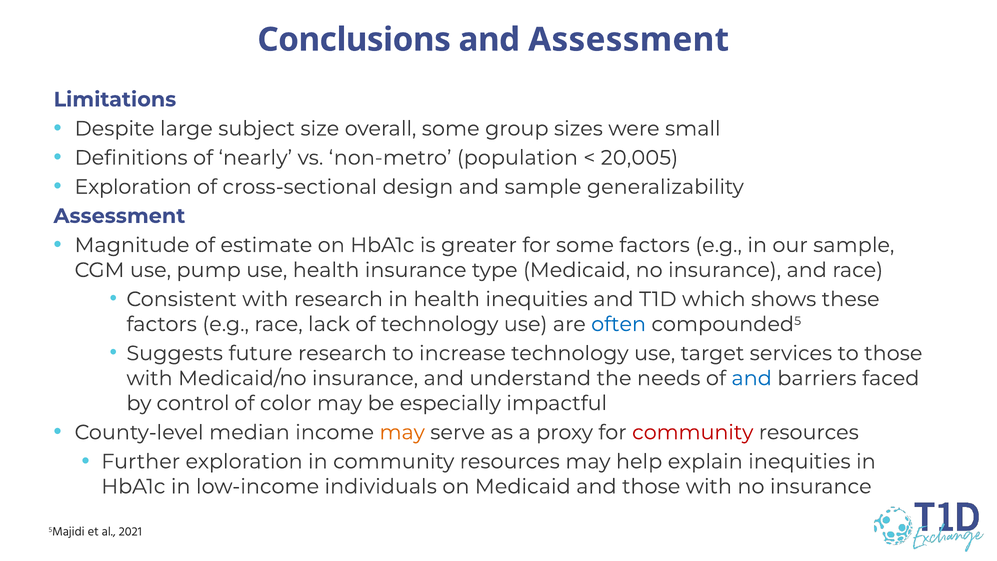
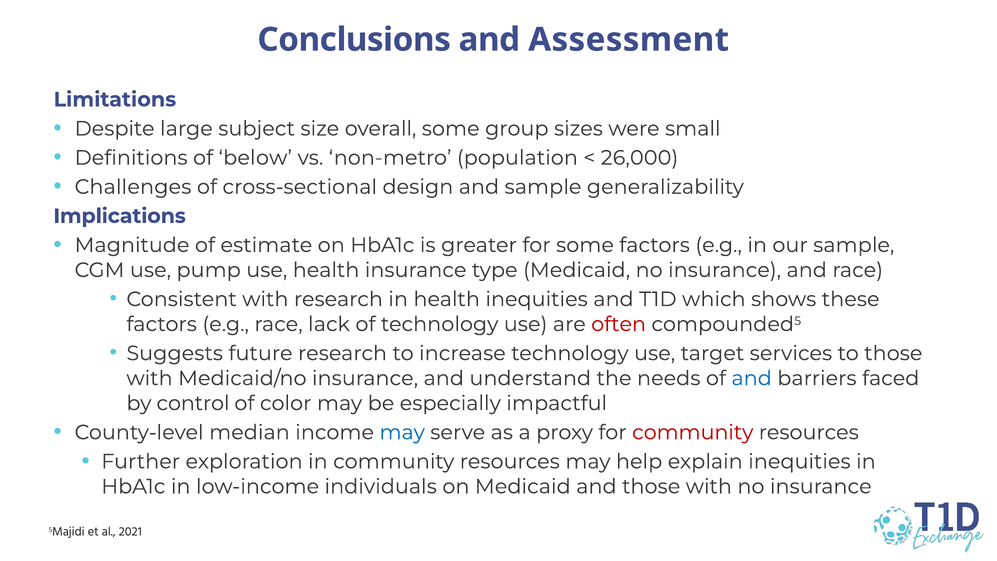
nearly: nearly -> below
20,005: 20,005 -> 26,000
Exploration at (133, 187): Exploration -> Challenges
Assessment at (119, 216): Assessment -> Implications
often colour: blue -> red
may at (402, 432) colour: orange -> blue
